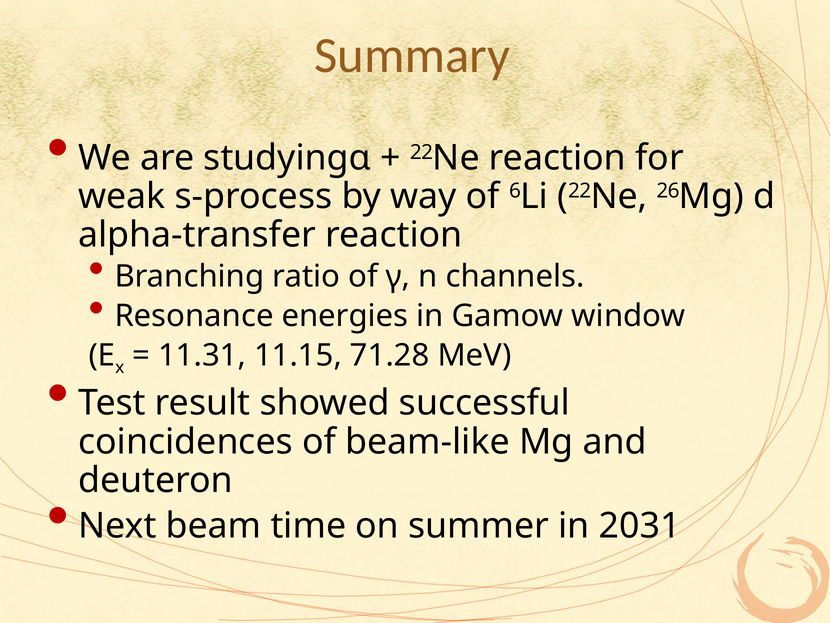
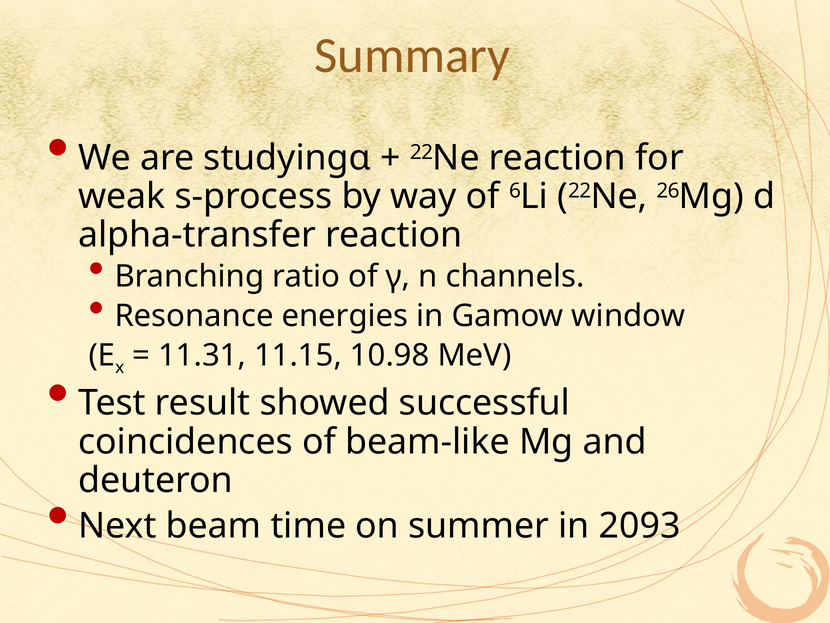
71.28: 71.28 -> 10.98
2031: 2031 -> 2093
